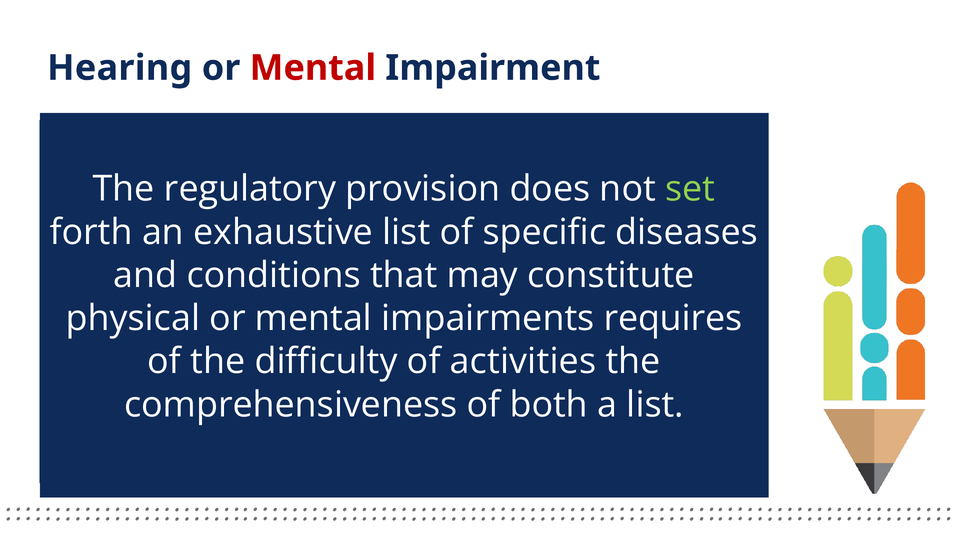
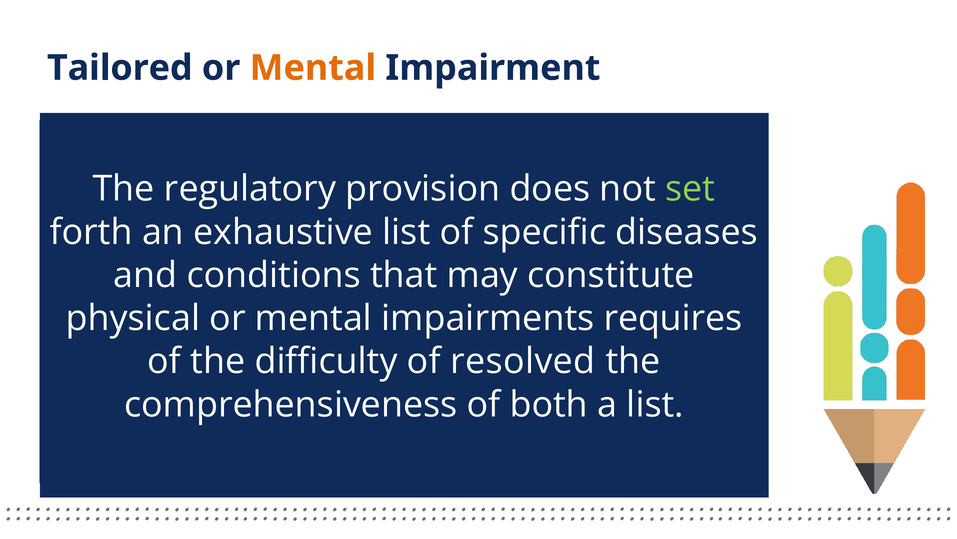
Hearing: Hearing -> Tailored
Mental at (313, 68) colour: red -> orange
activities: activities -> resolved
